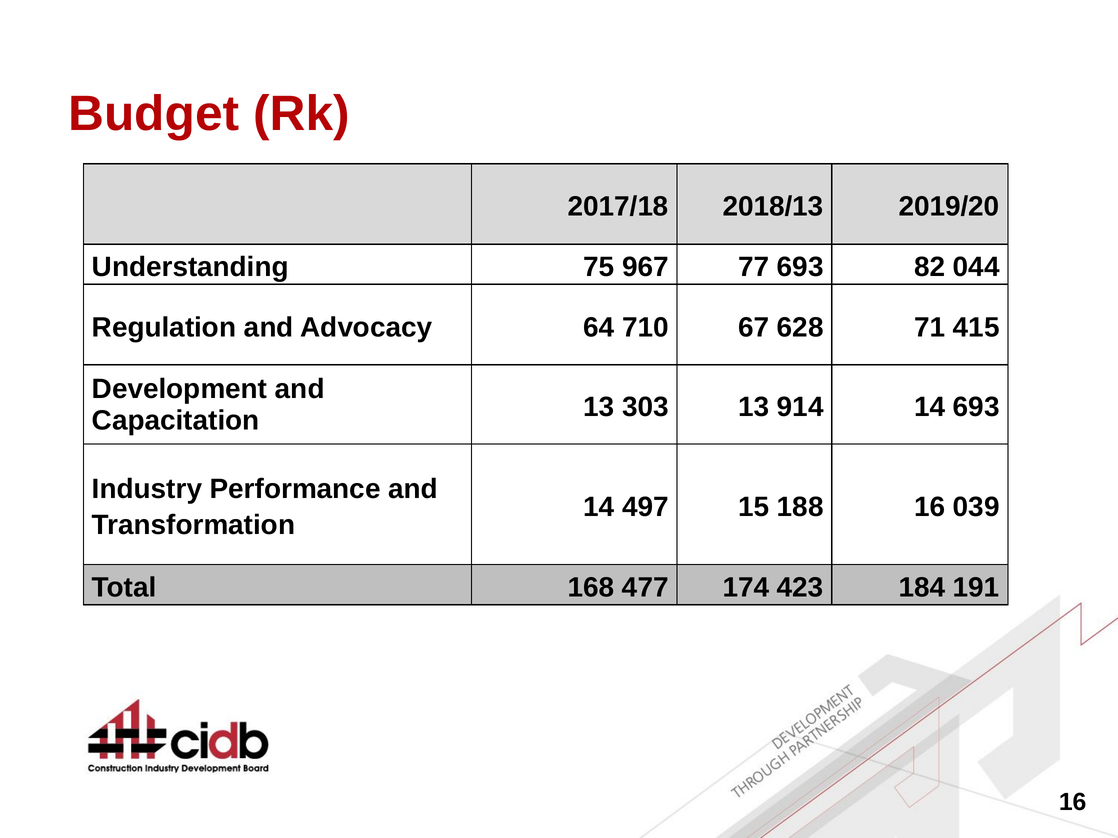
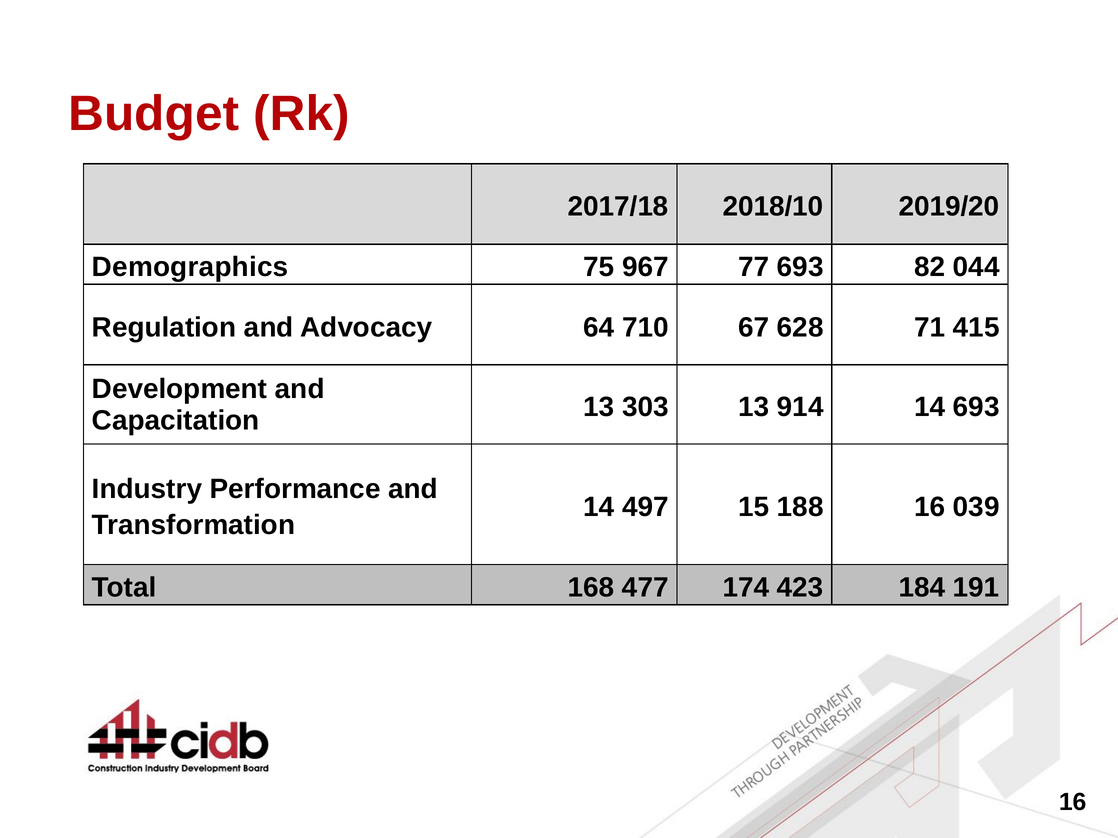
2018/13: 2018/13 -> 2018/10
Understanding: Understanding -> Demographics
